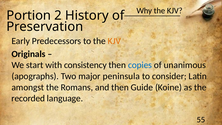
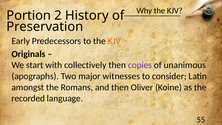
consistency: consistency -> collectively
copies colour: blue -> purple
peninsula: peninsula -> witnesses
Guide: Guide -> Oliver
